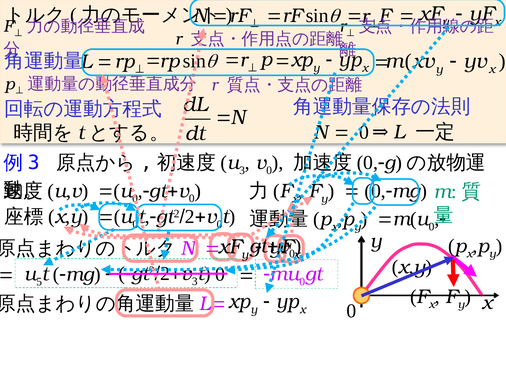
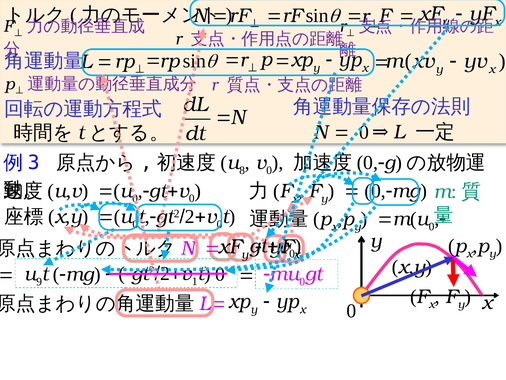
3 at (242, 170): 3 -> 8
3 at (195, 281): 3 -> 1
5: 5 -> 9
